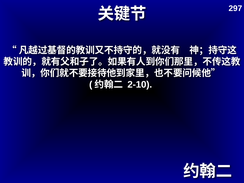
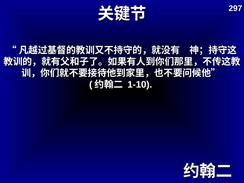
2-10: 2-10 -> 1-10
